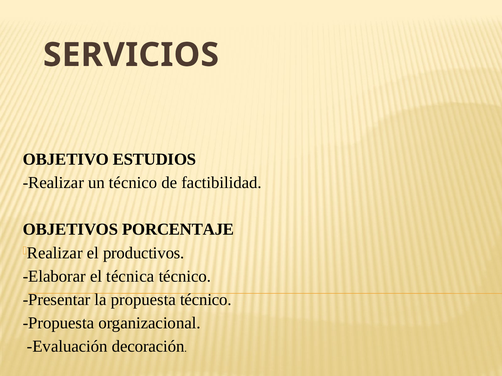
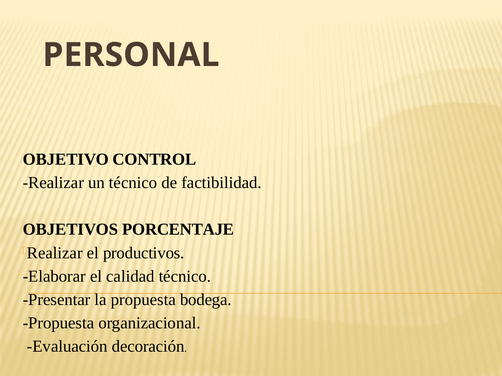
SERVICIOS: SERVICIOS -> PERSONAL
ESTUDIOS: ESTUDIOS -> CONTROL
técnica: técnica -> calidad
propuesta técnico: técnico -> bodega
